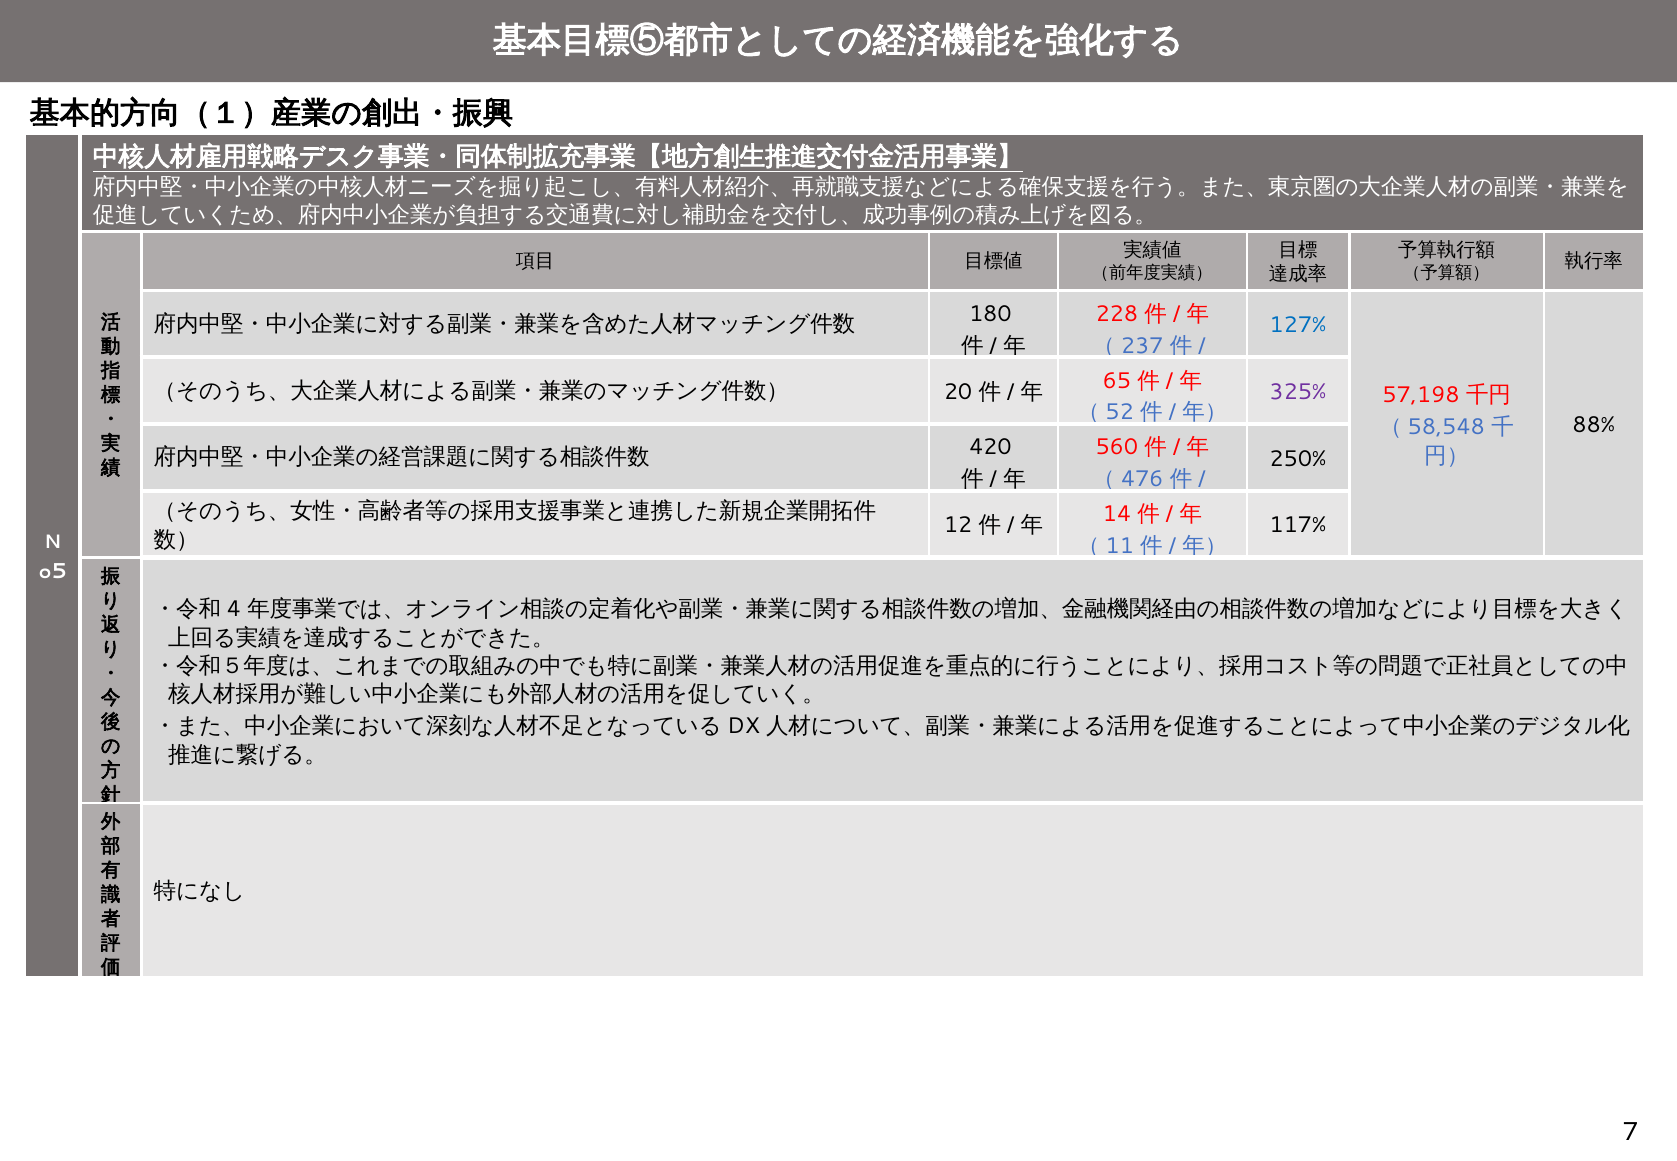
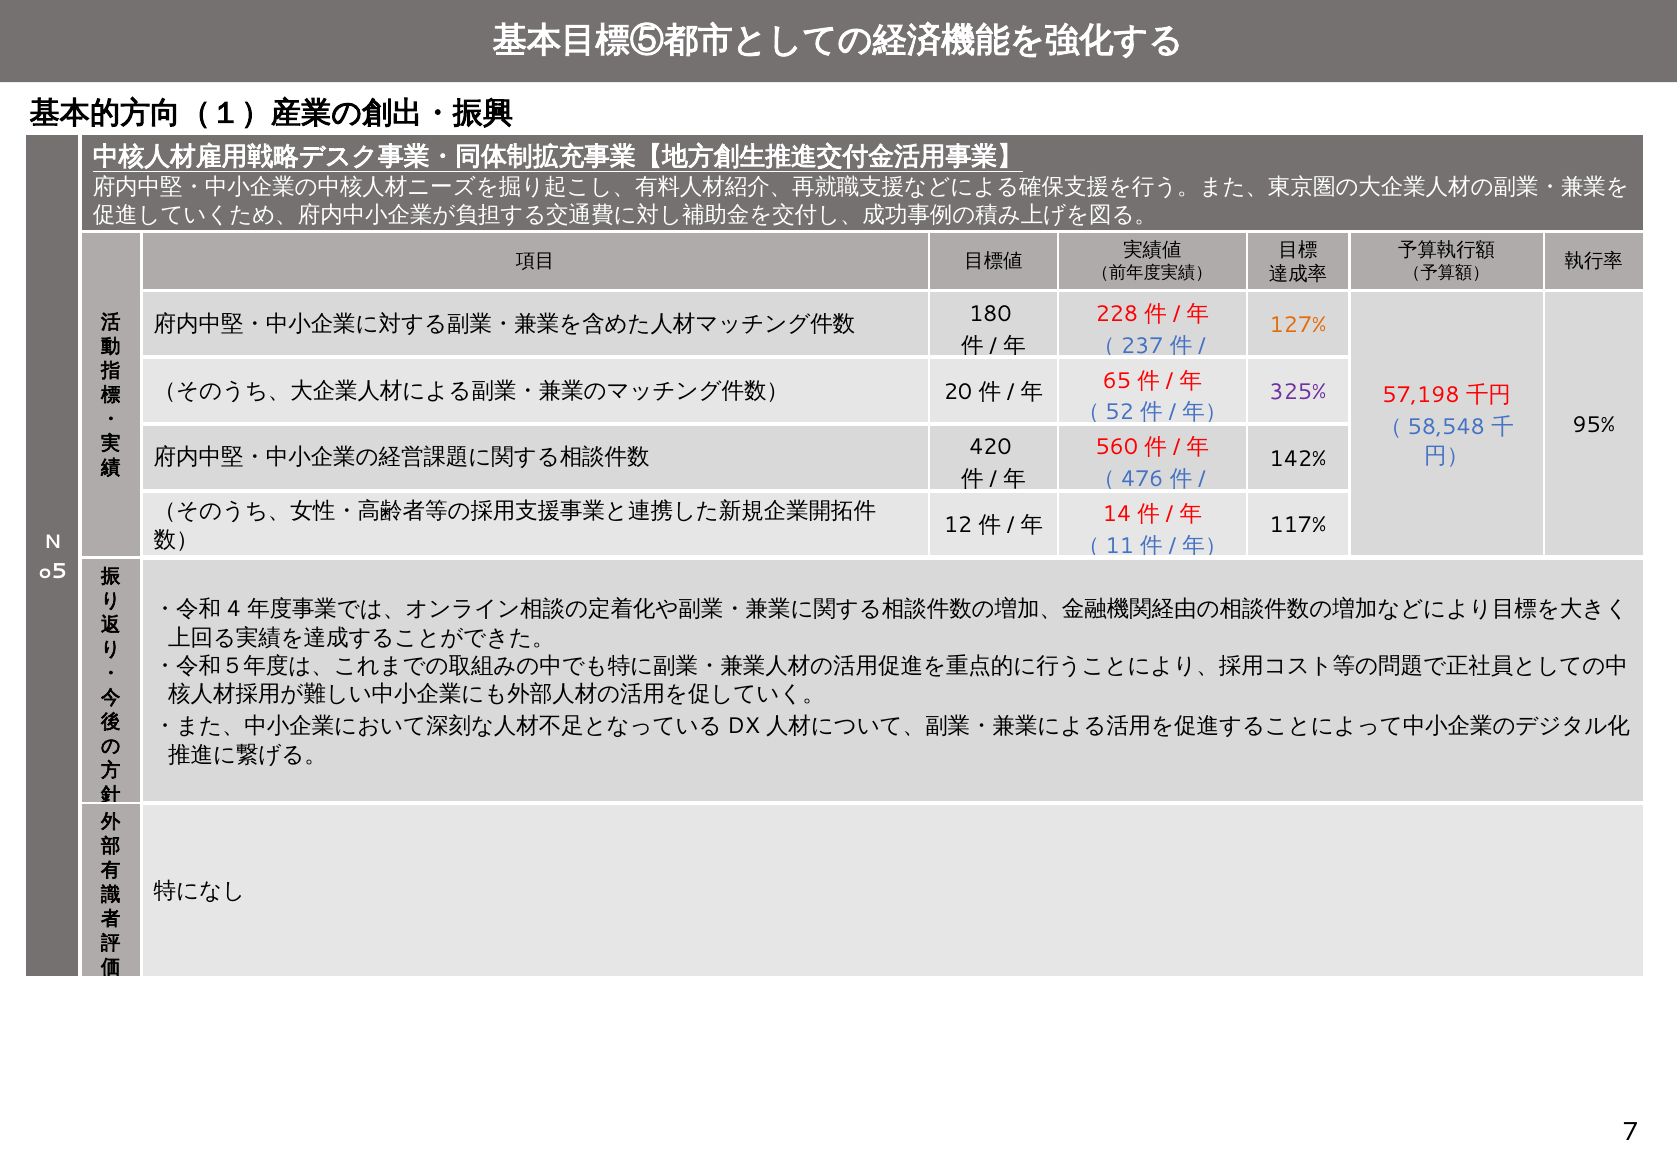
127% colour: blue -> orange
88%: 88% -> 95%
250%: 250% -> 142%
